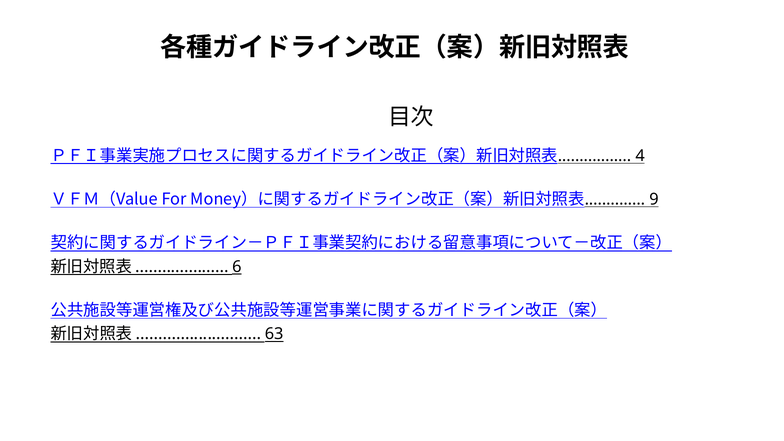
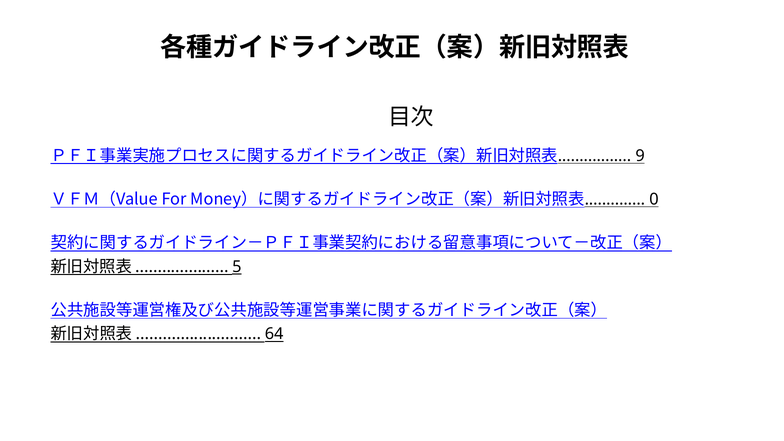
4: 4 -> 9
9: 9 -> 0
6: 6 -> 5
63: 63 -> 64
